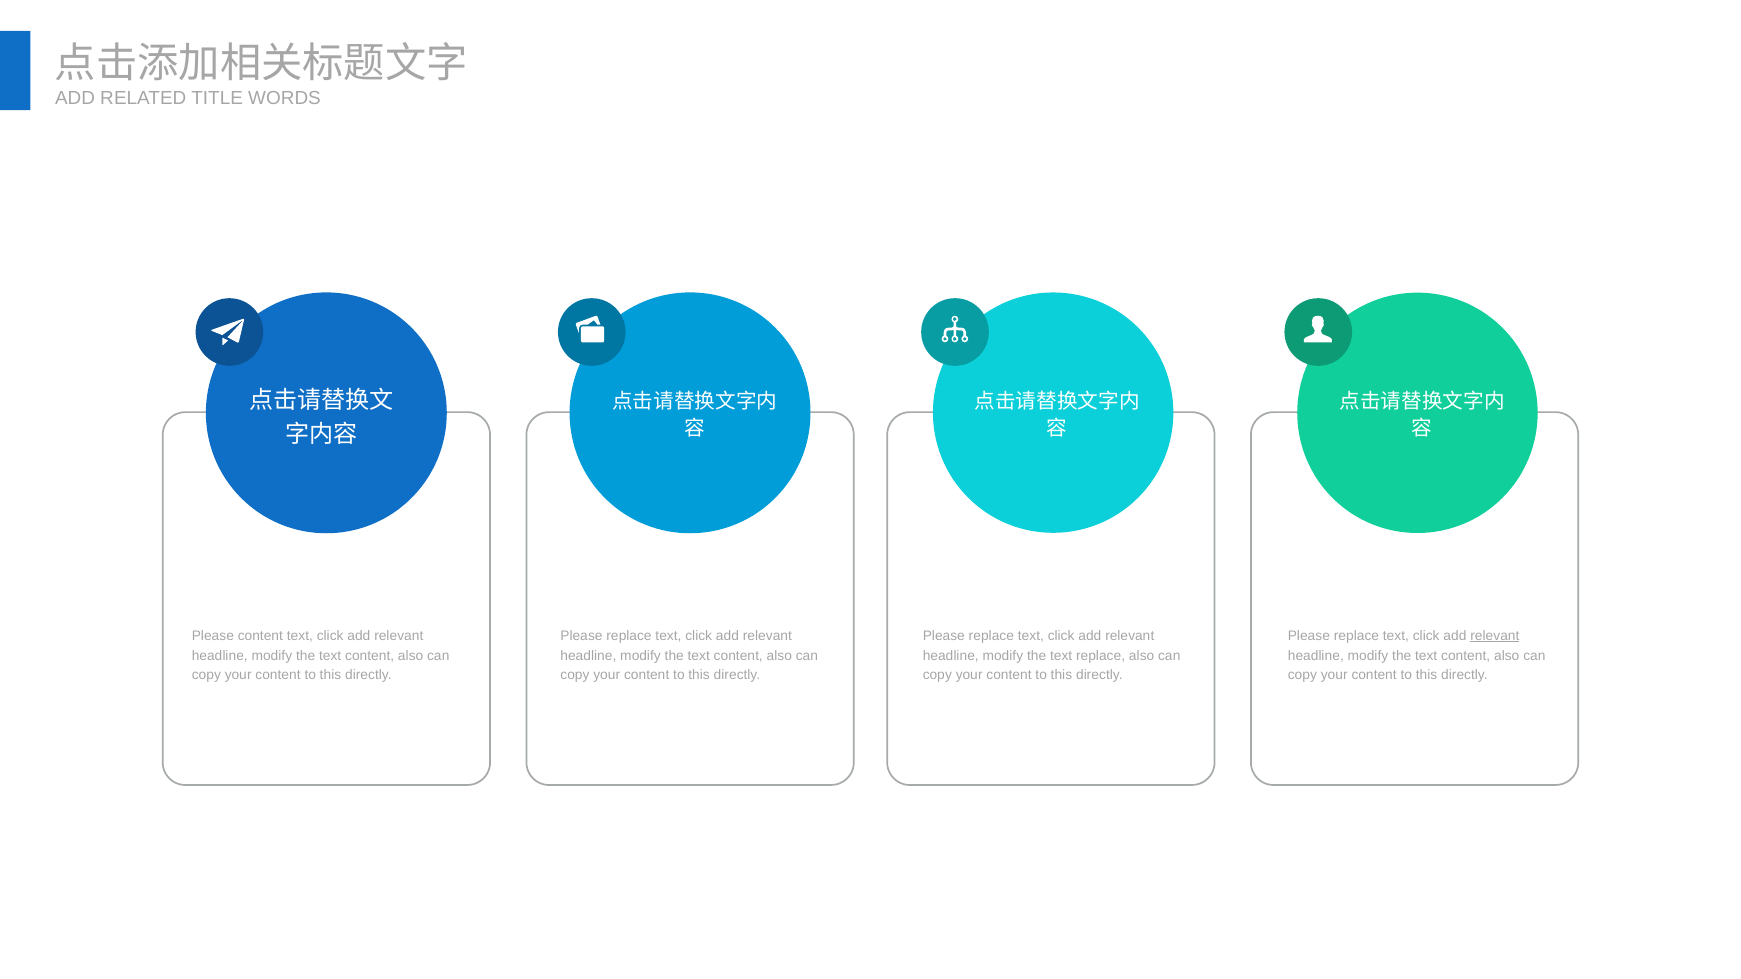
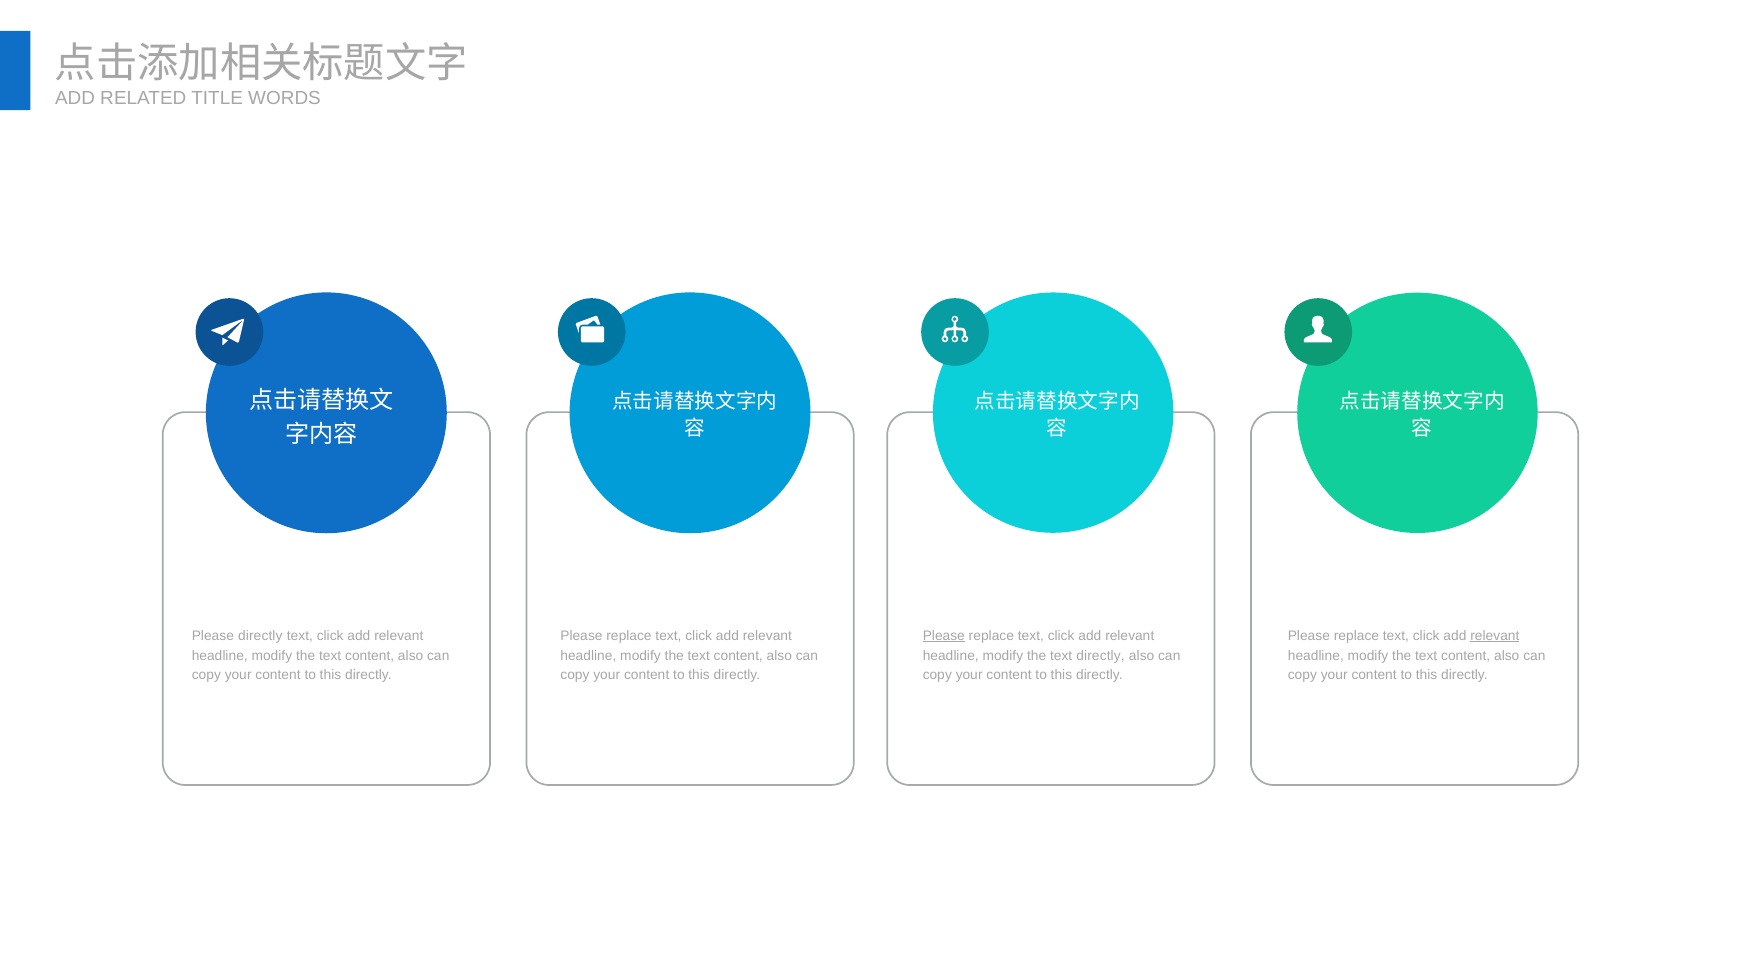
Please content: content -> directly
Please at (944, 636) underline: none -> present
text replace: replace -> directly
